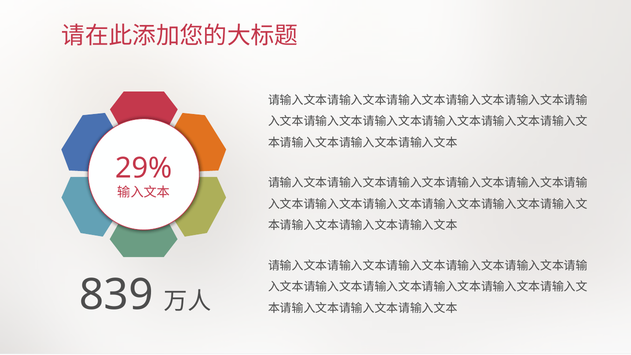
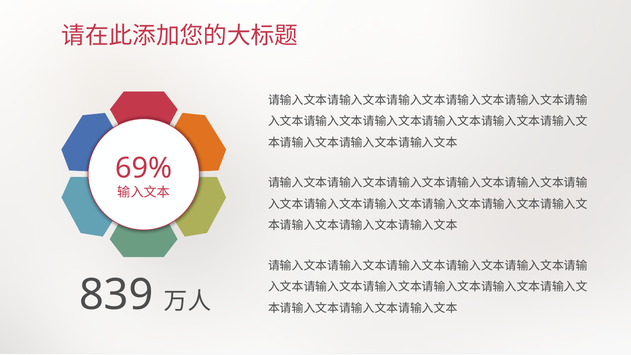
29%: 29% -> 69%
